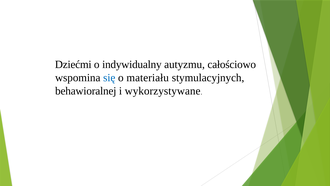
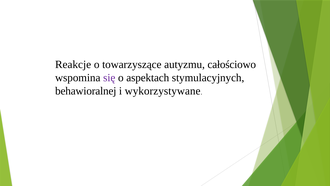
Dziećmi: Dziećmi -> Reakcje
indywidualny: indywidualny -> towarzyszące
się colour: blue -> purple
materiału: materiału -> aspektach
